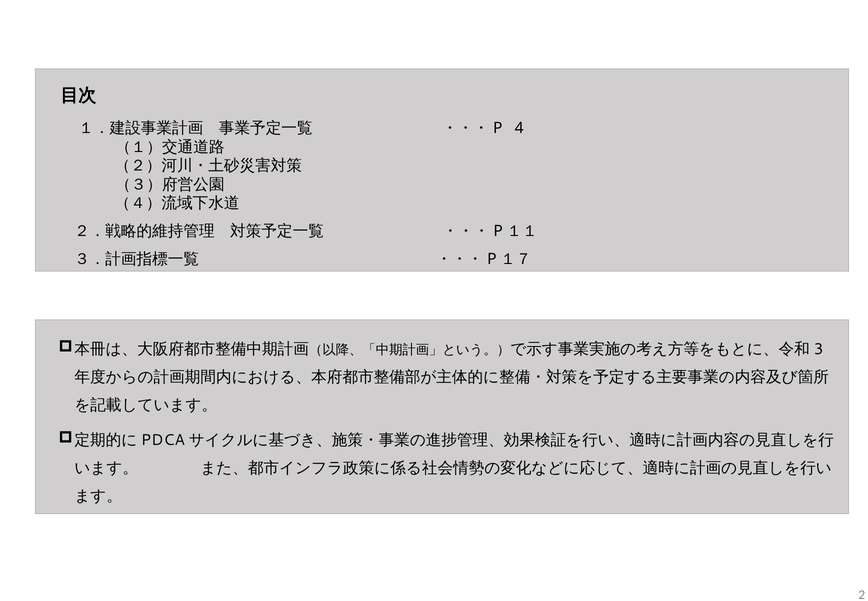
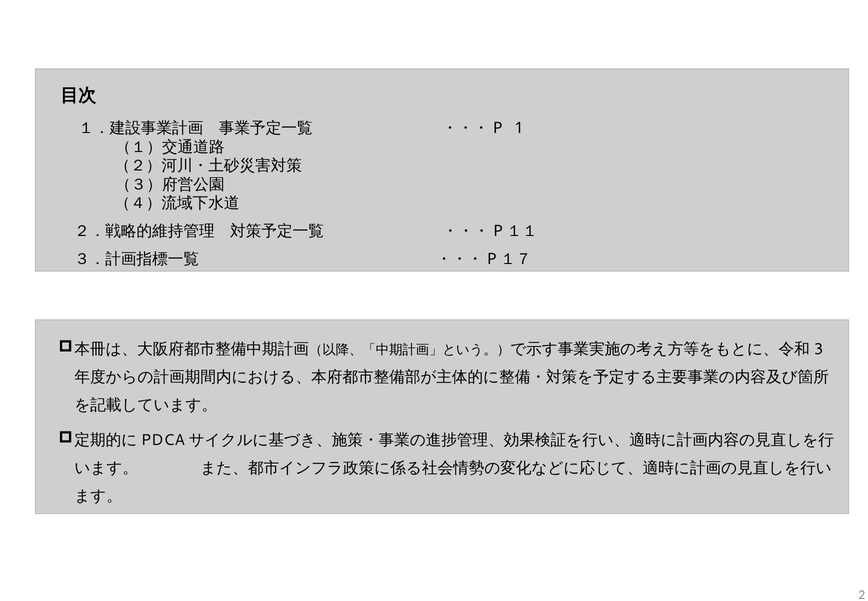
4: 4 -> 1
